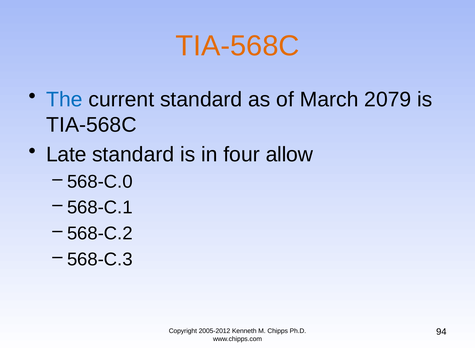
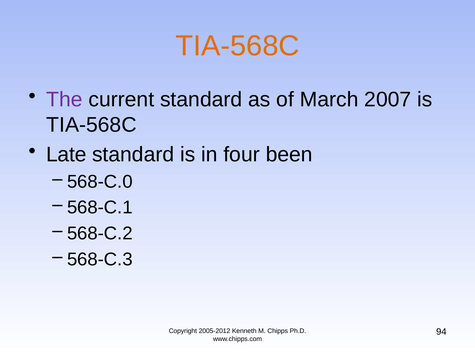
The colour: blue -> purple
2079: 2079 -> 2007
allow: allow -> been
